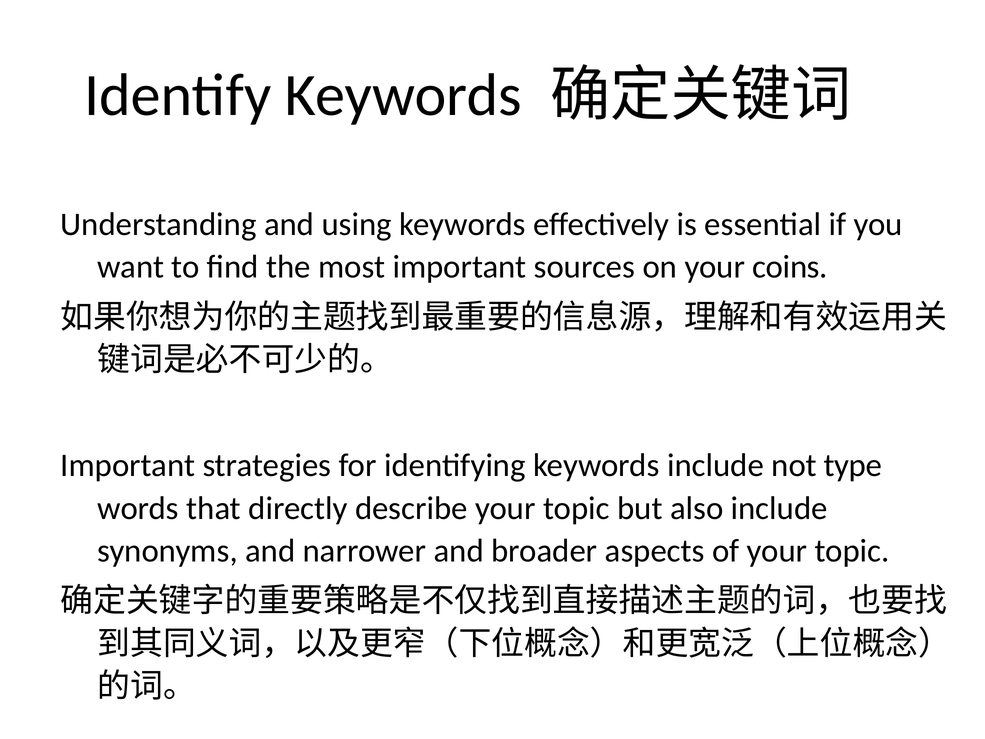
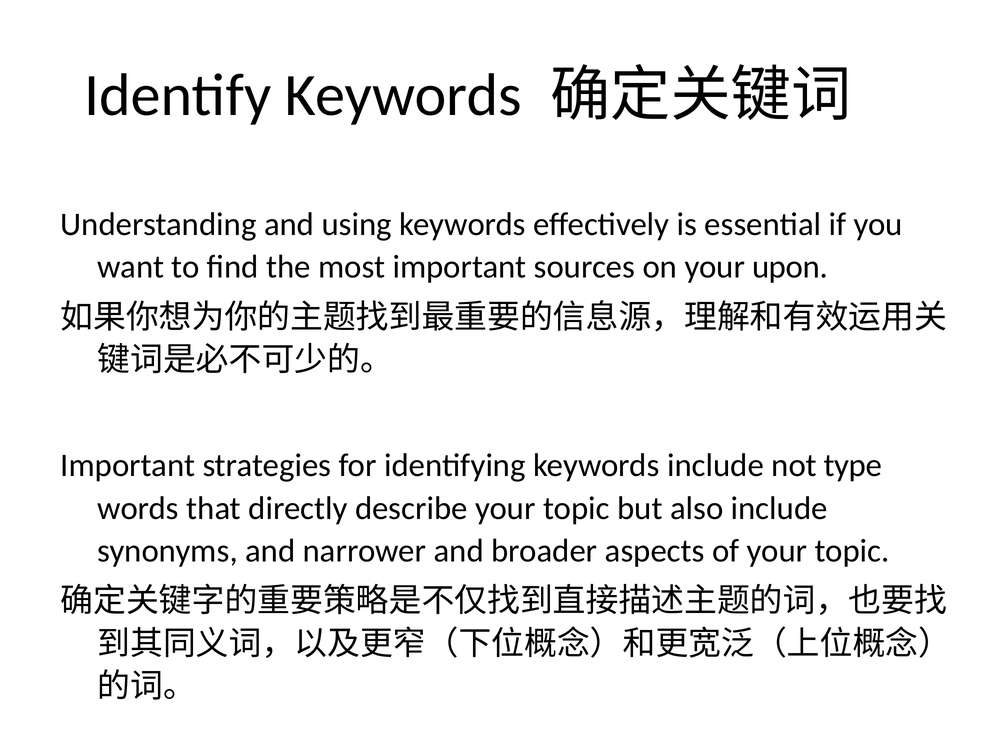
coins: coins -> upon
